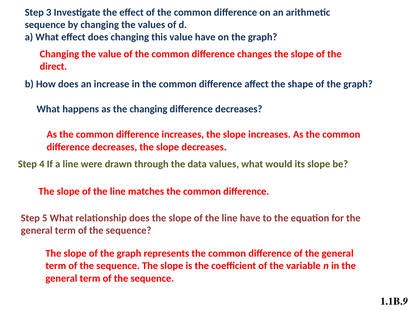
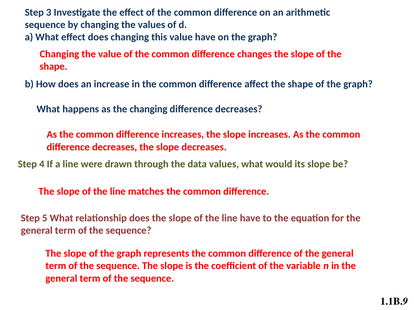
direct at (53, 67): direct -> shape
